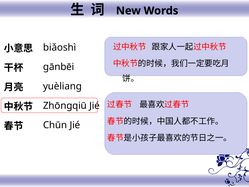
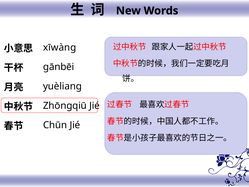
biǎoshì: biǎoshì -> xīwàng
